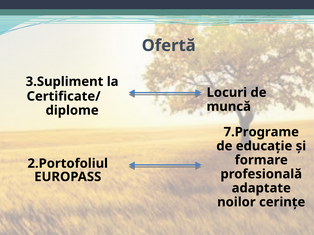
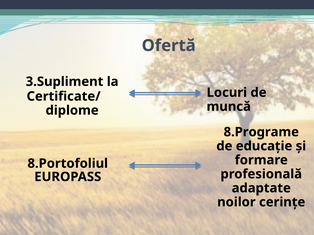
7.Programe: 7.Programe -> 8.Programe
2.Portofoliul: 2.Portofoliul -> 8.Portofoliul
